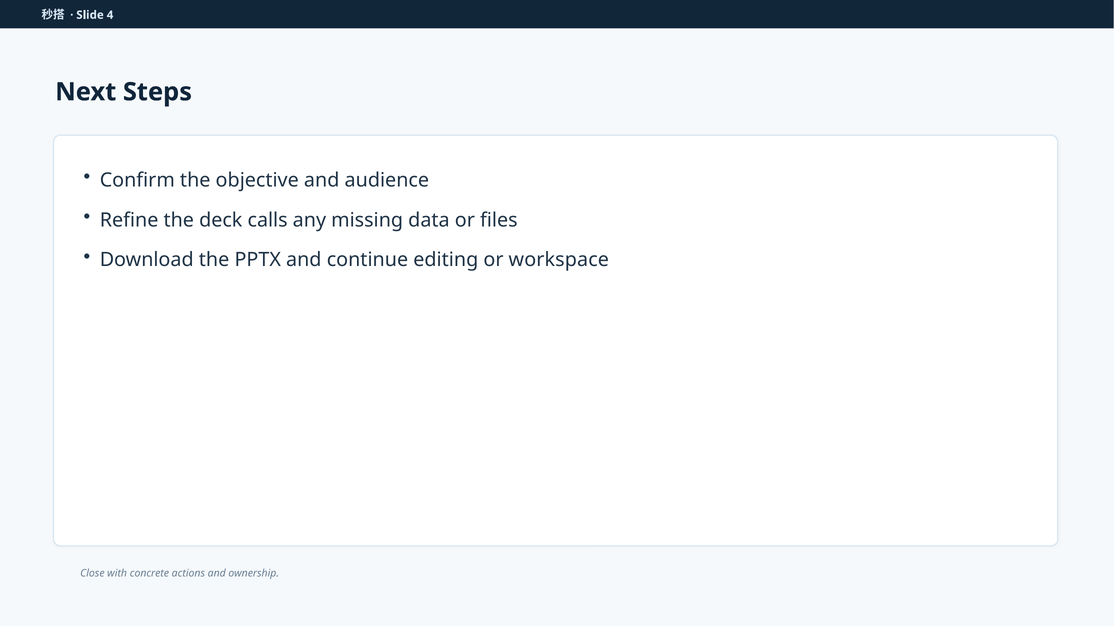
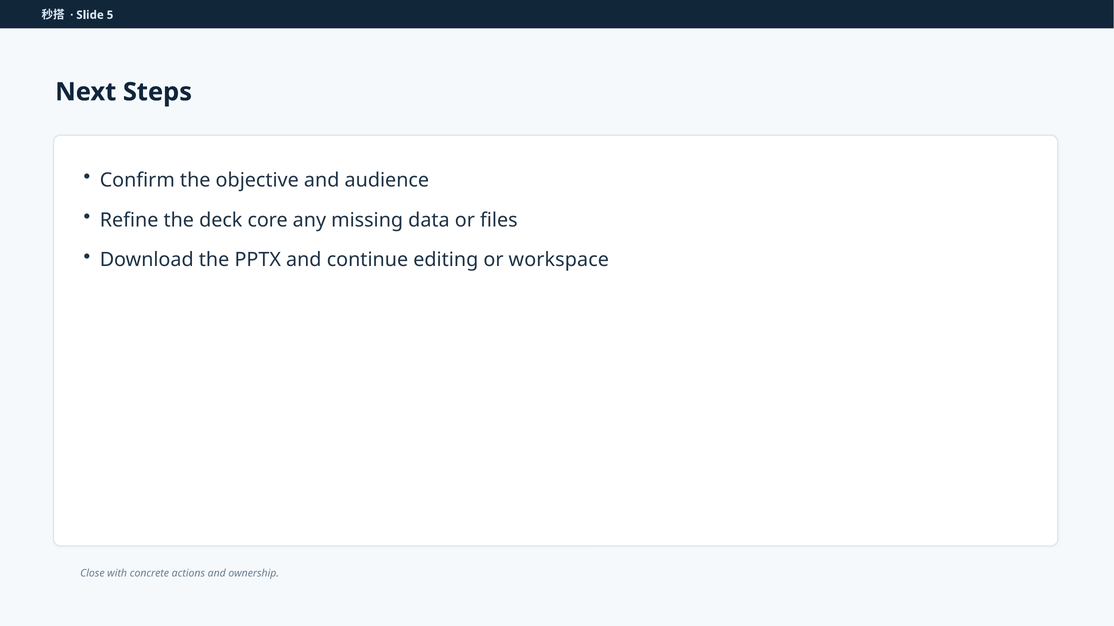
4: 4 -> 5
calls: calls -> core
